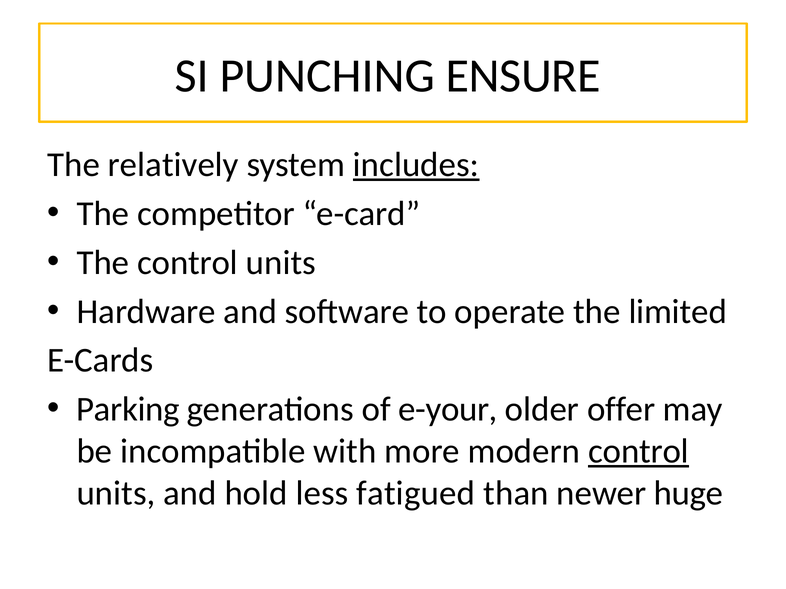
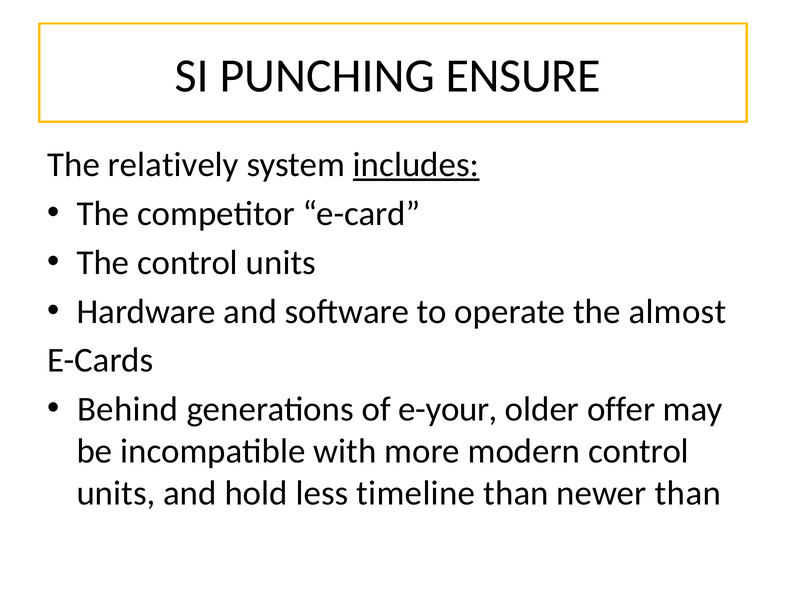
limited: limited -> almost
Parking: Parking -> Behind
control at (639, 452) underline: present -> none
fatigued: fatigued -> timeline
newer huge: huge -> than
